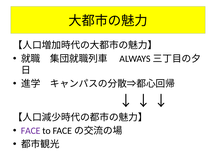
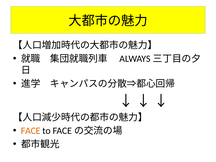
FACE colour: purple -> orange
